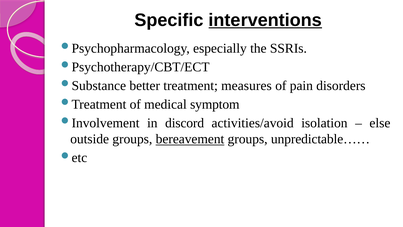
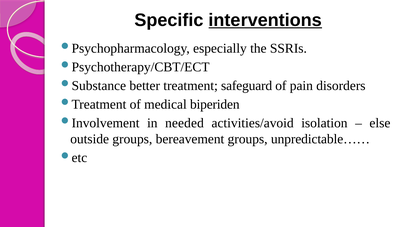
measures: measures -> safeguard
symptom: symptom -> biperiden
discord: discord -> needed
bereavement underline: present -> none
